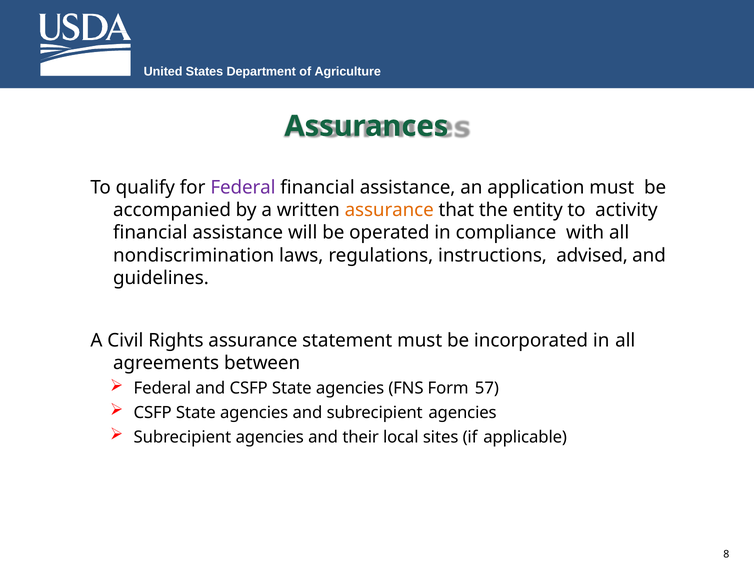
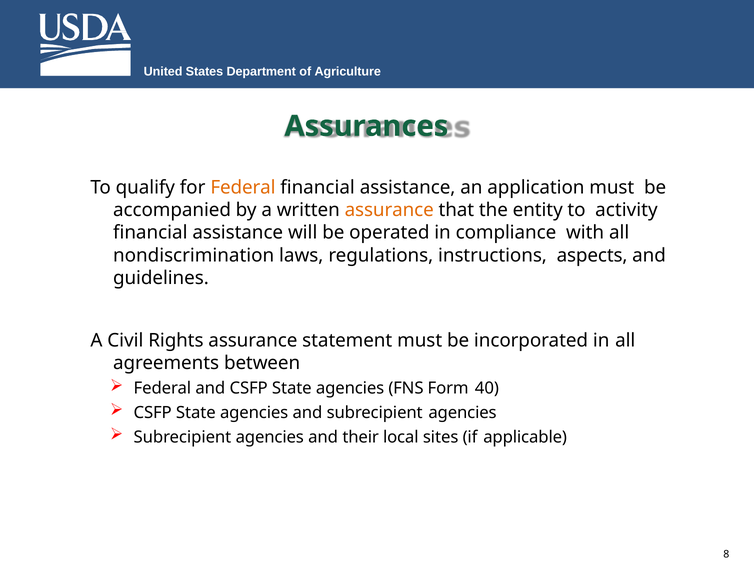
Federal at (243, 187) colour: purple -> orange
advised: advised -> aspects
57: 57 -> 40
